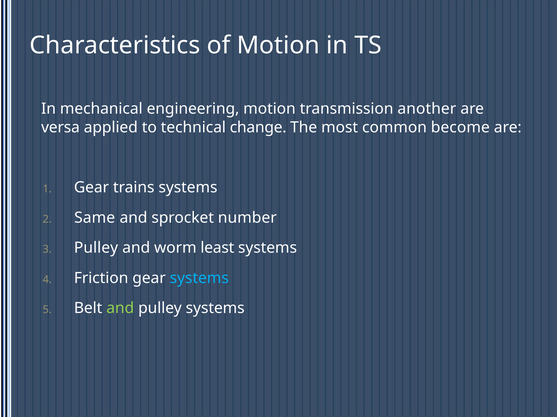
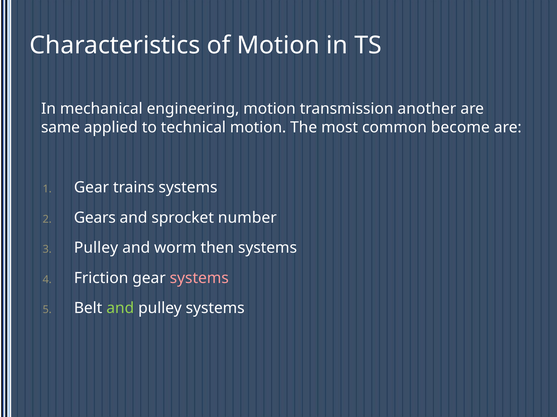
versa: versa -> same
technical change: change -> motion
Same: Same -> Gears
least: least -> then
systems at (199, 278) colour: light blue -> pink
